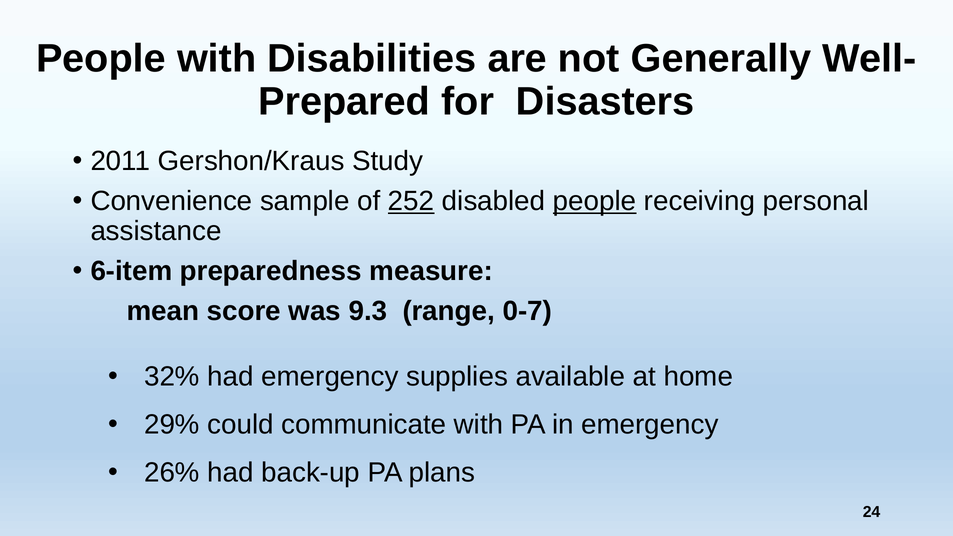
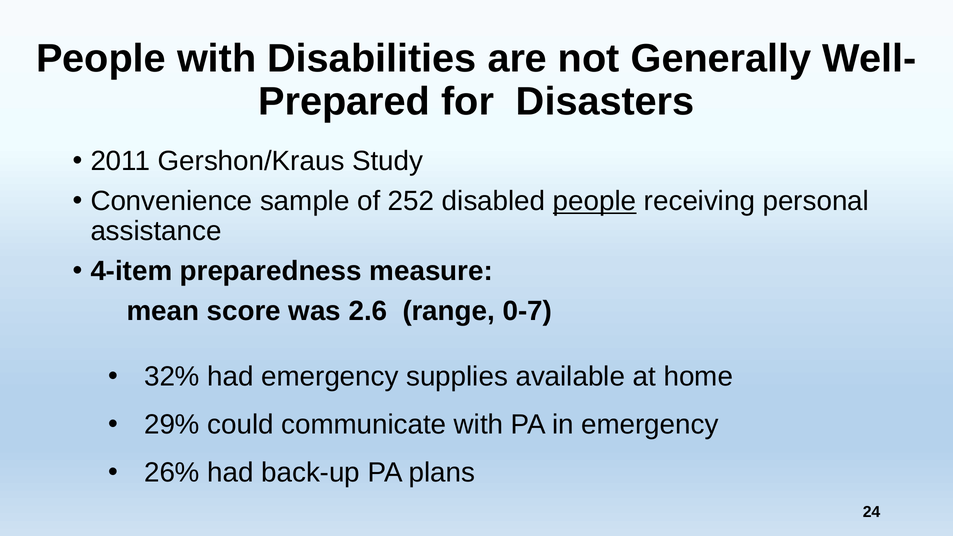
252 underline: present -> none
6-item: 6-item -> 4-item
9.3: 9.3 -> 2.6
